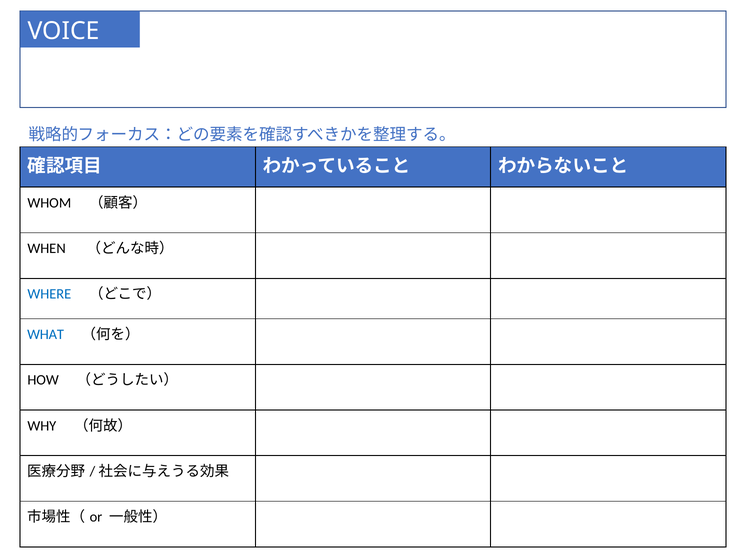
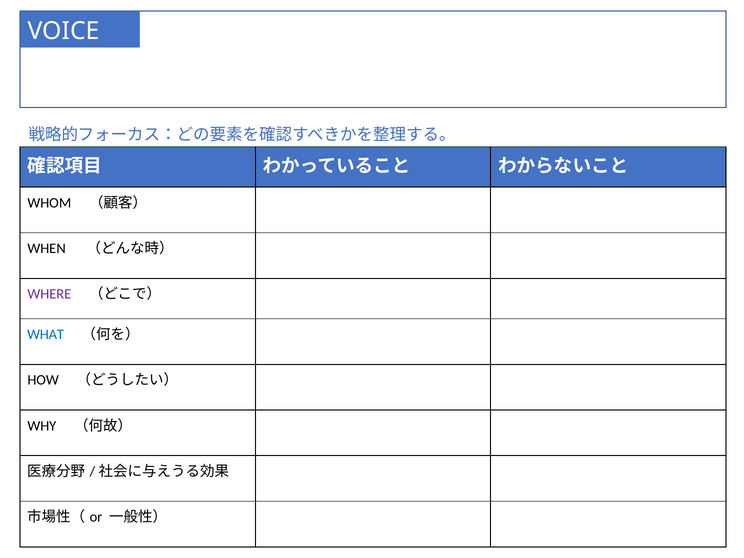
WHERE colour: blue -> purple
